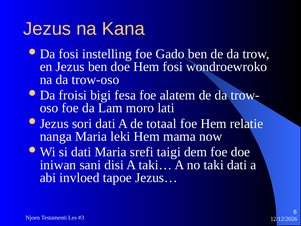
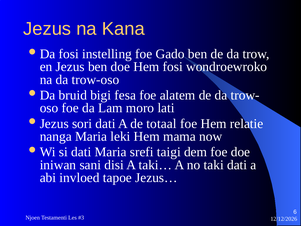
froisi: froisi -> bruid
